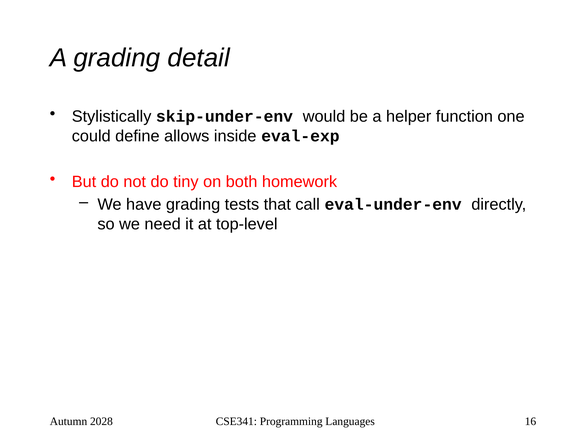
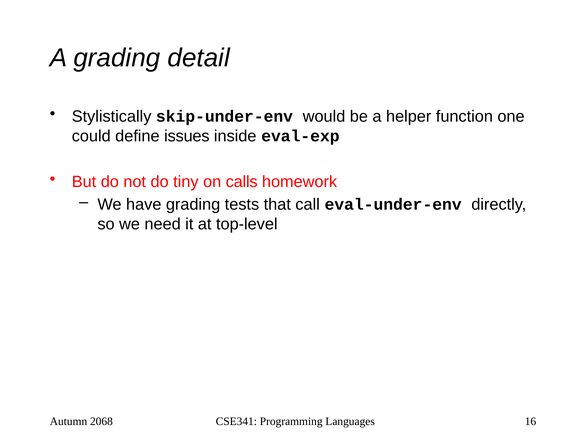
allows: allows -> issues
both: both -> calls
2028: 2028 -> 2068
